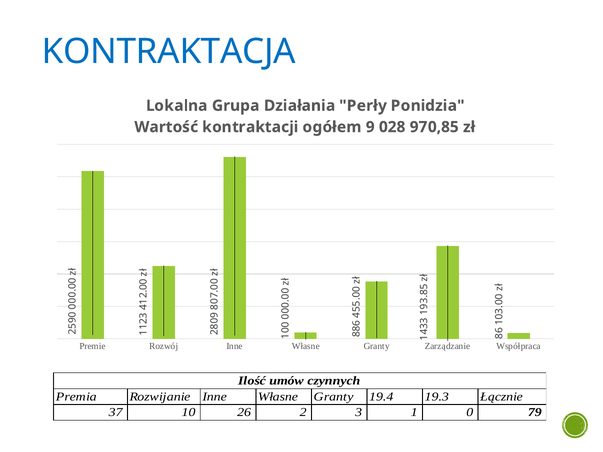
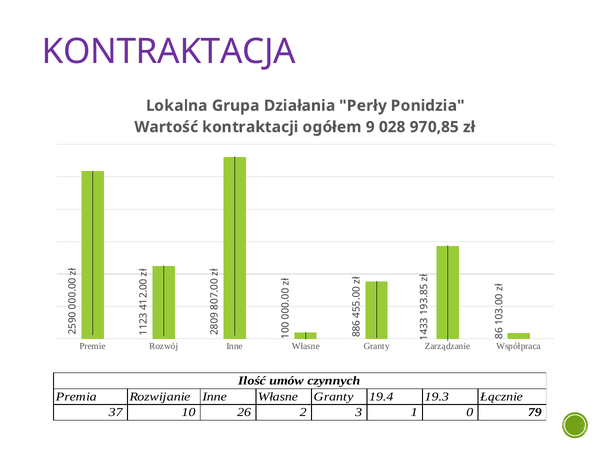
KONTRAKTACJA colour: blue -> purple
